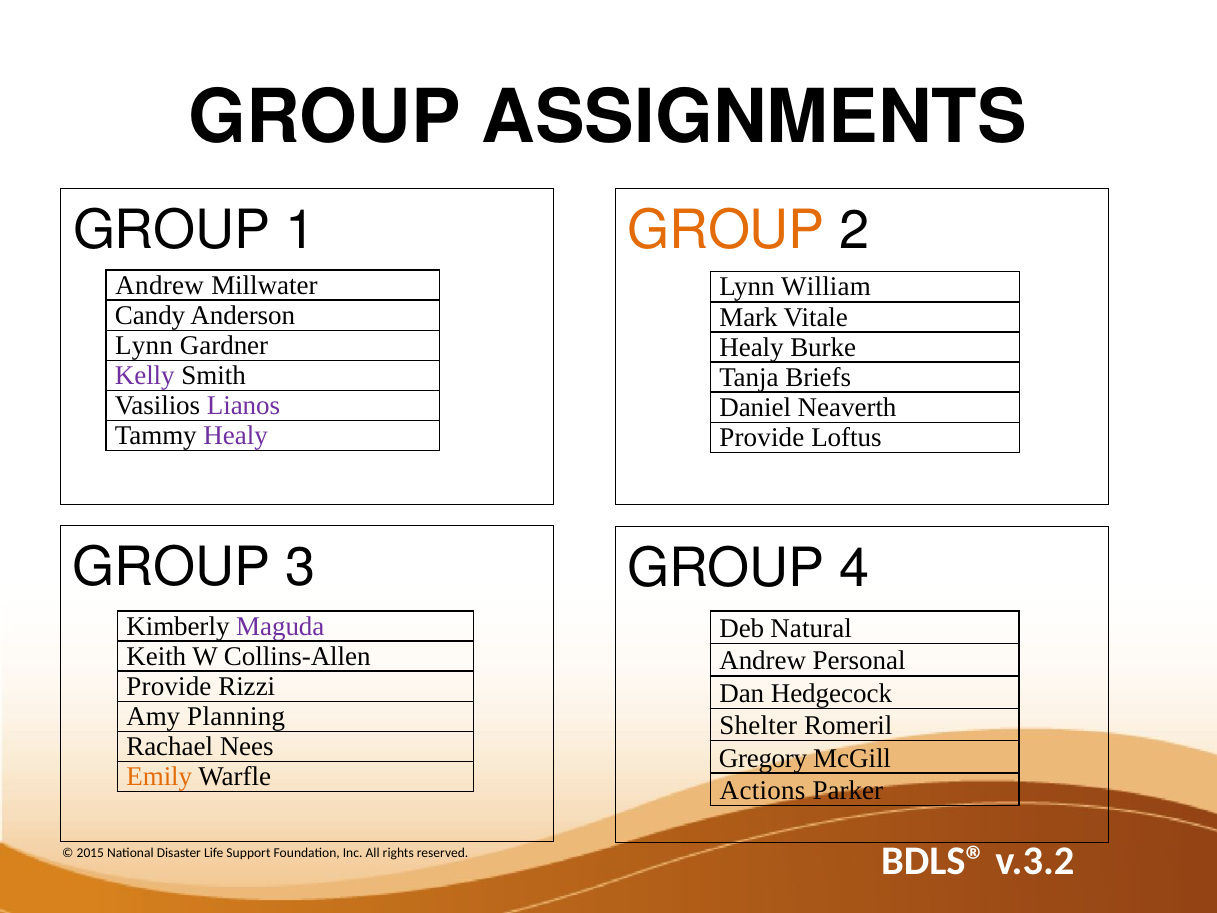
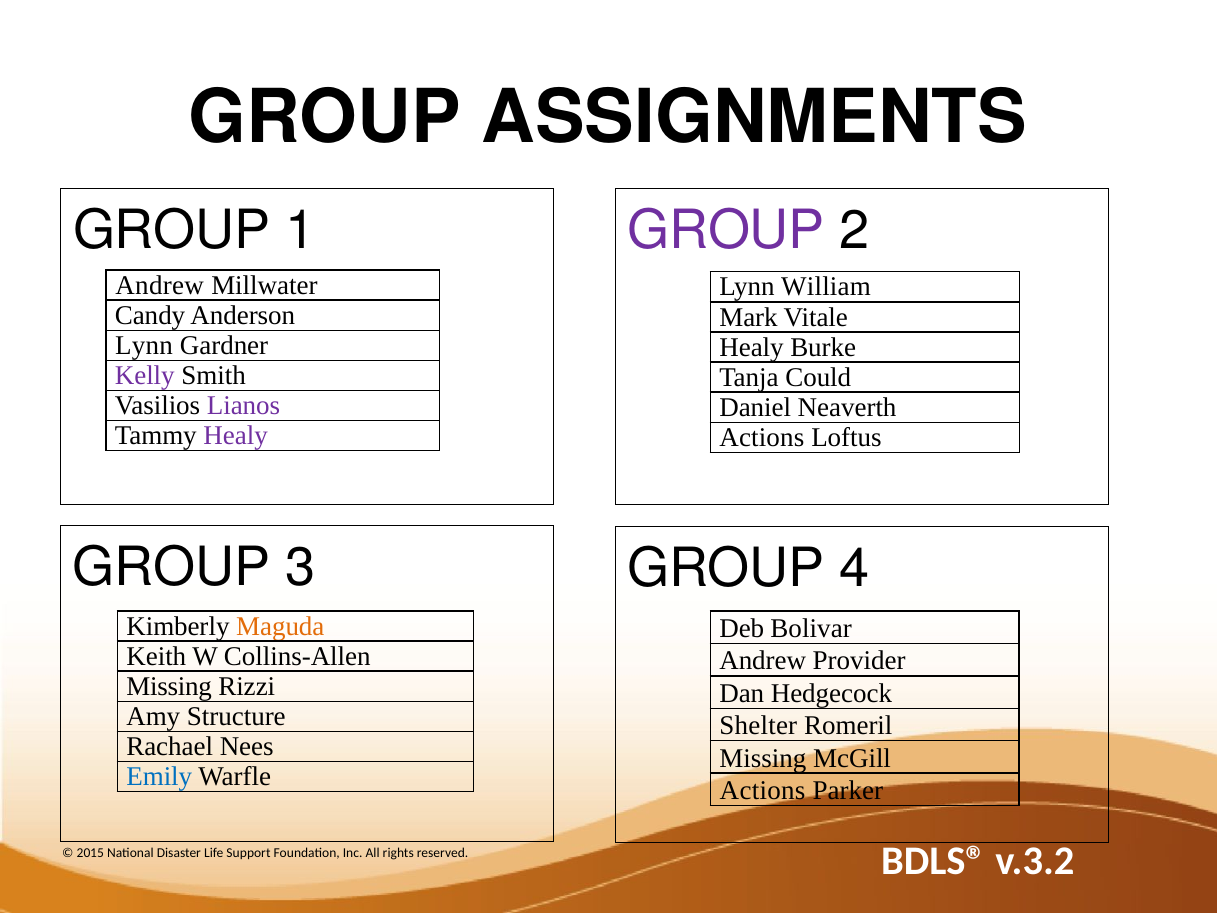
GROUP at (726, 231) colour: orange -> purple
Briefs: Briefs -> Could
Provide at (762, 437): Provide -> Actions
Maguda colour: purple -> orange
Natural: Natural -> Bolivar
Personal: Personal -> Provider
Provide at (169, 686): Provide -> Missing
Planning: Planning -> Structure
Gregory at (763, 758): Gregory -> Missing
Emily colour: orange -> blue
